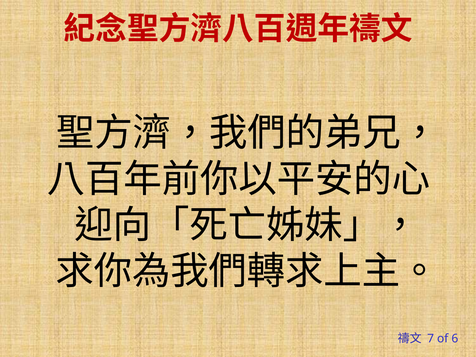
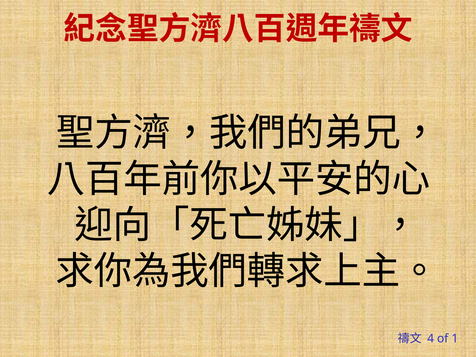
7: 7 -> 4
6: 6 -> 1
